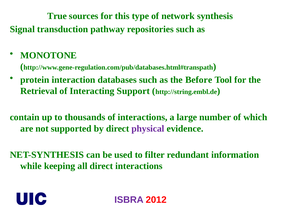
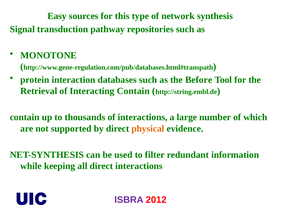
True: True -> Easy
Interacting Support: Support -> Contain
physical colour: purple -> orange
